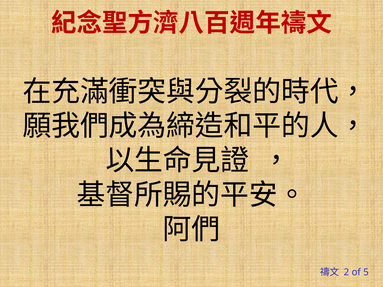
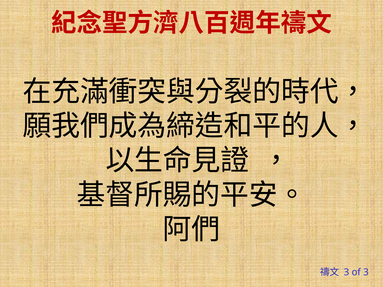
2 at (346, 273): 2 -> 3
of 5: 5 -> 3
